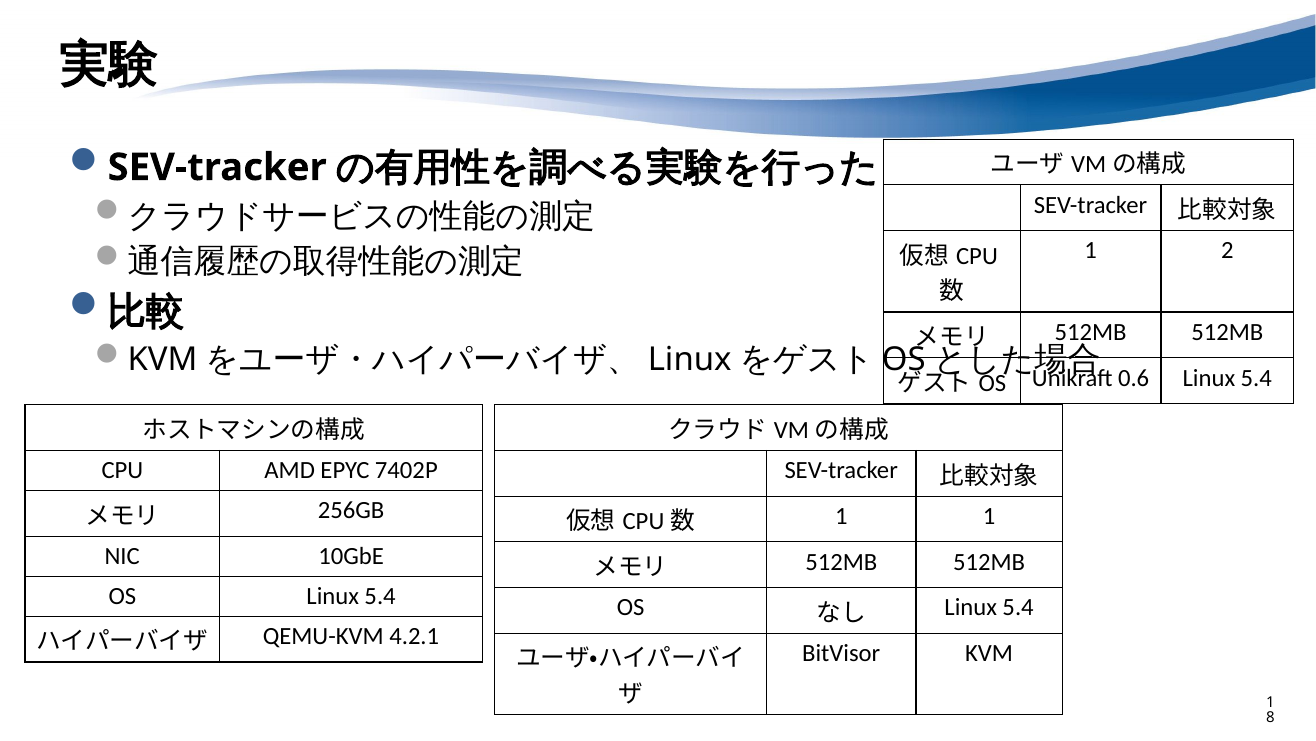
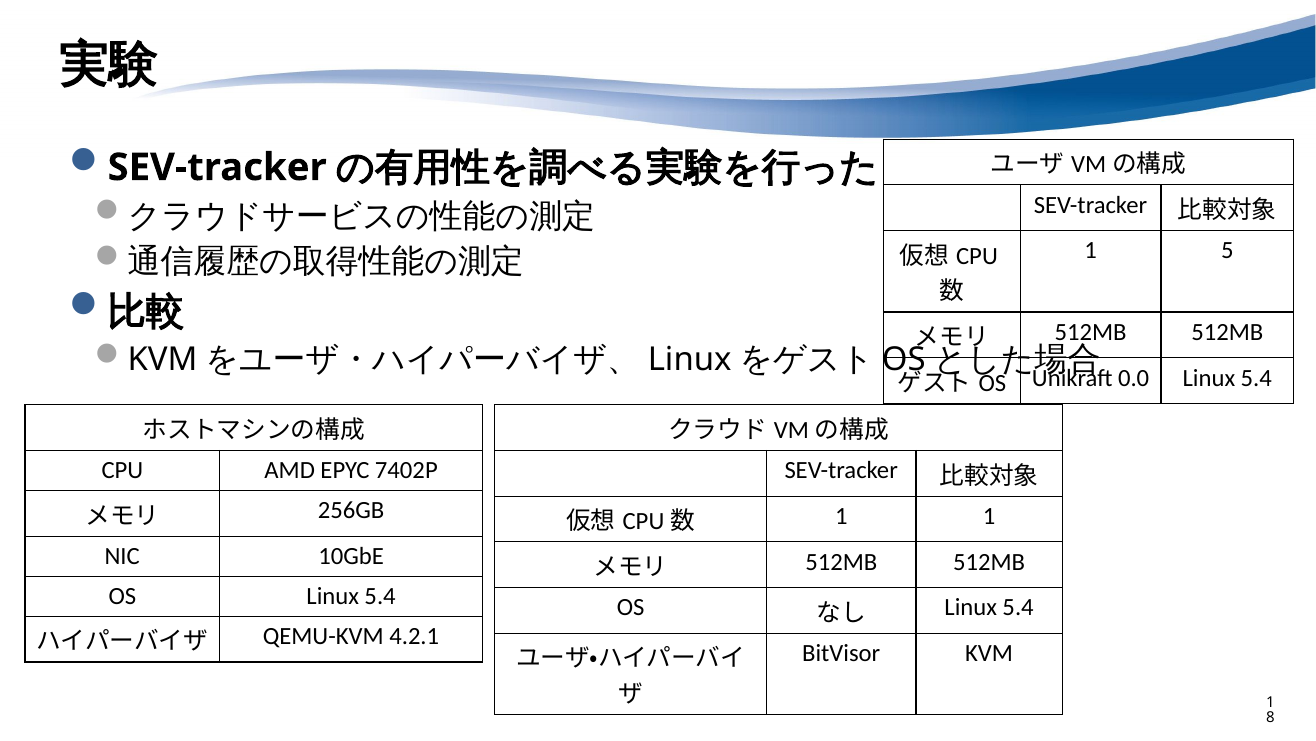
2: 2 -> 5
0.6: 0.6 -> 0.0
